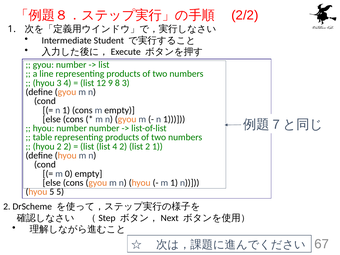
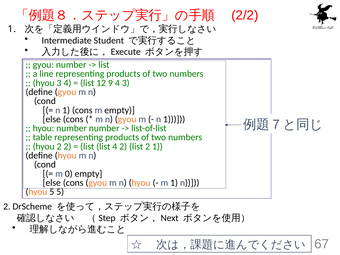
9 8: 8 -> 4
